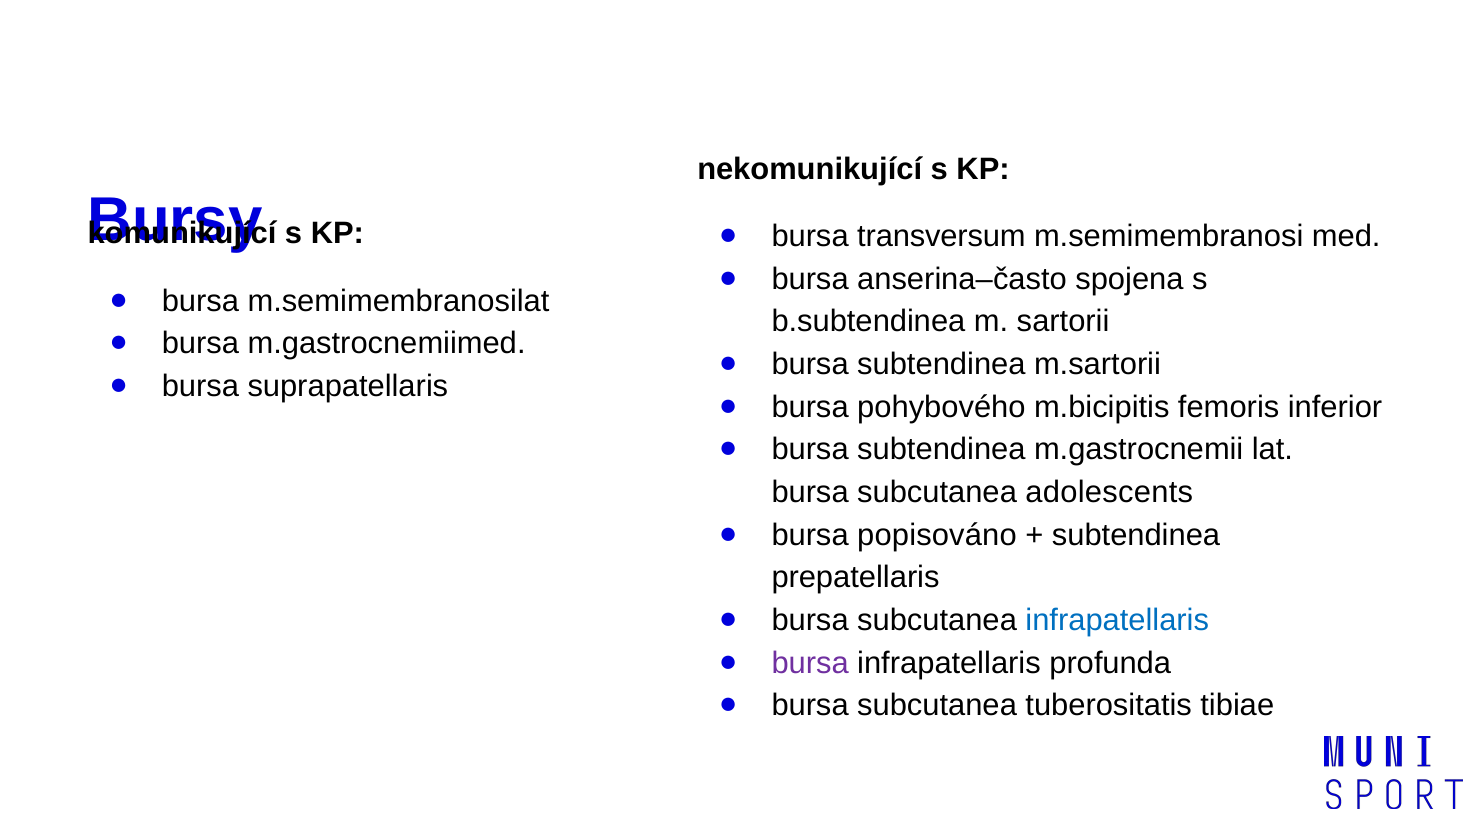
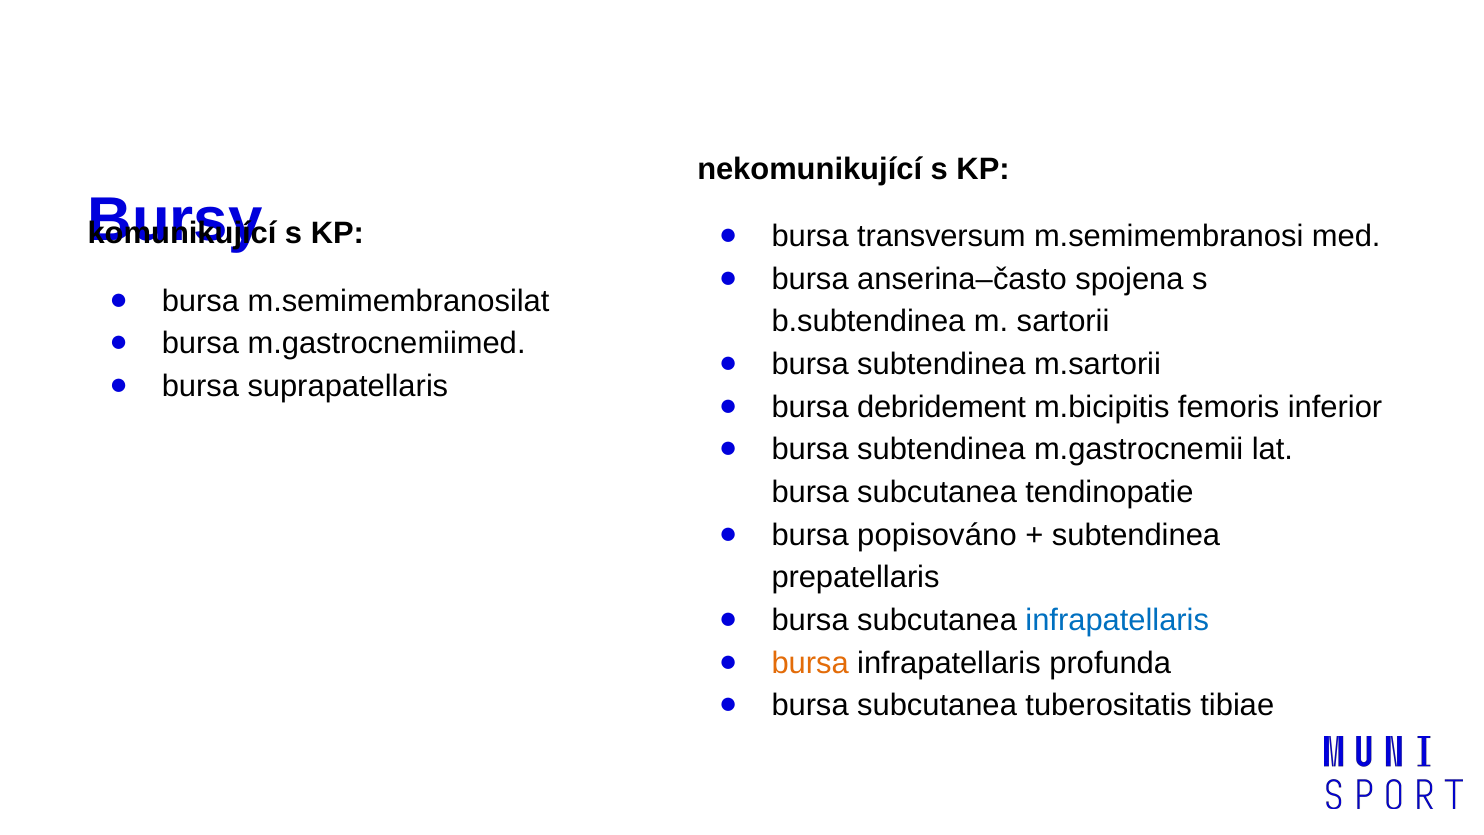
pohybového: pohybového -> debridement
adolescents: adolescents -> tendinopatie
bursa at (810, 663) colour: purple -> orange
